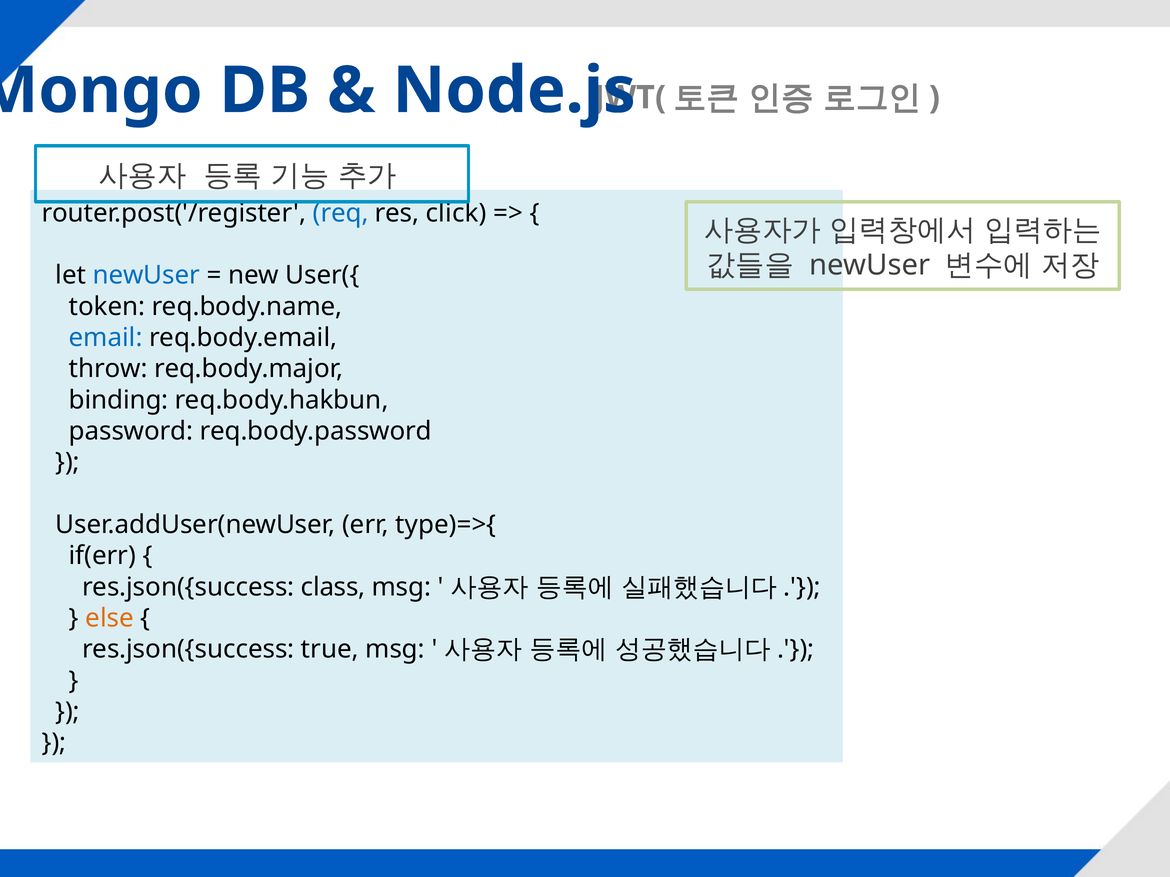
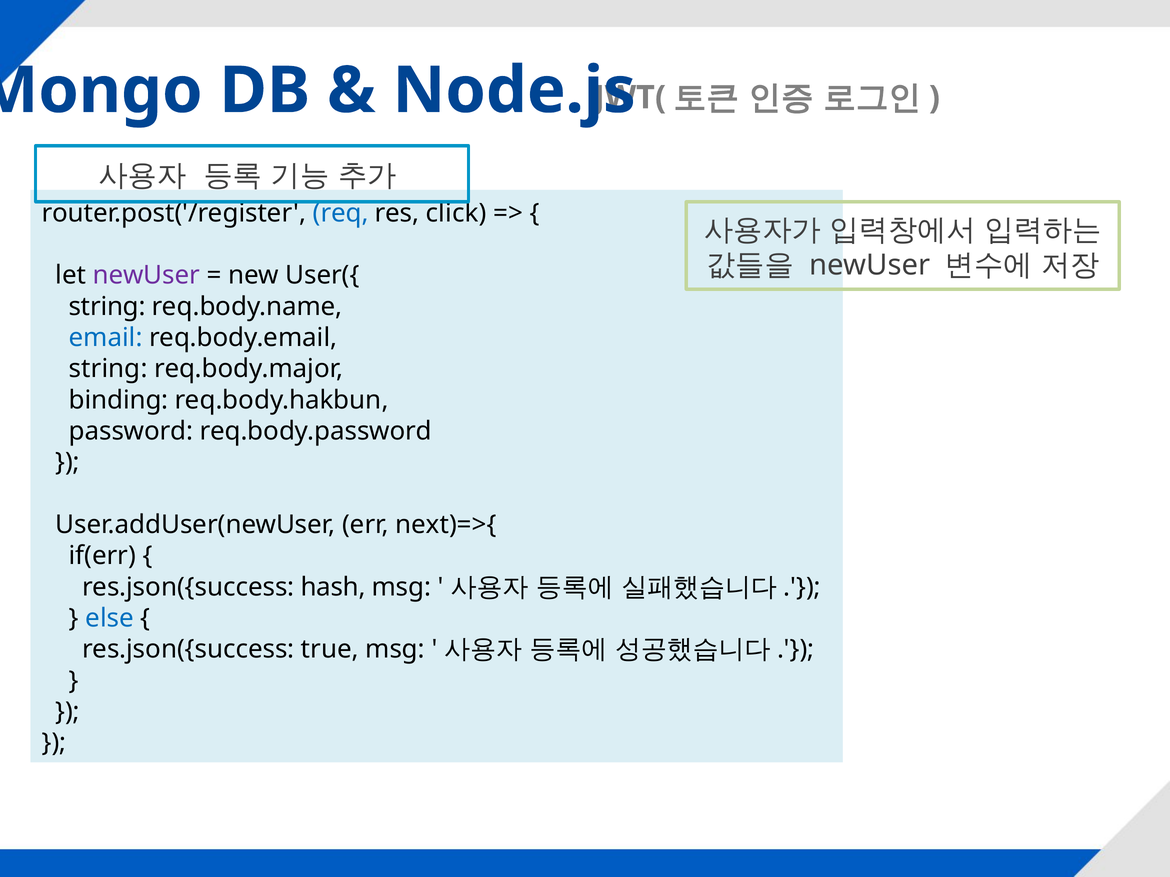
newUser at (146, 275) colour: blue -> purple
token at (107, 307): token -> string
throw at (108, 369): throw -> string
type)=>{: type)=>{ -> next)=>{
class: class -> hash
else colour: orange -> blue
